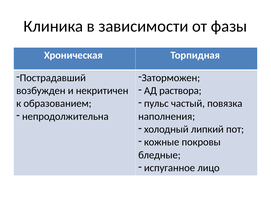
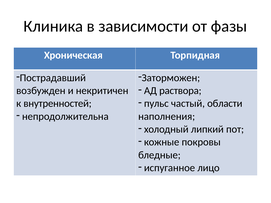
повязка: повязка -> области
образованием: образованием -> внутренностей
